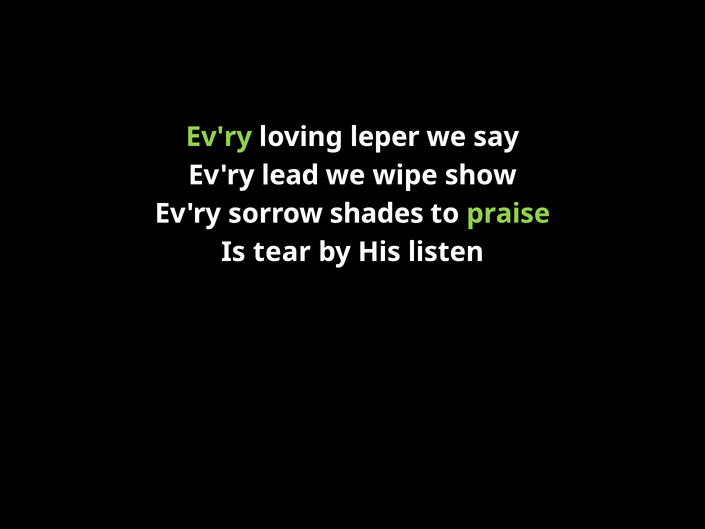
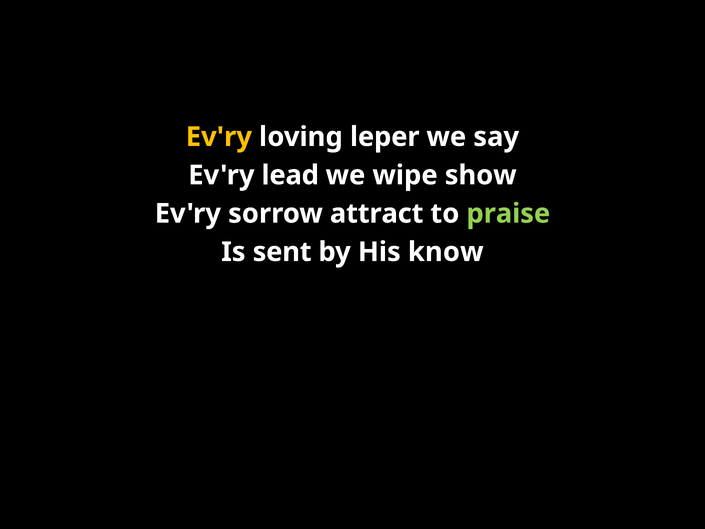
Ev'ry at (219, 137) colour: light green -> yellow
shades: shades -> attract
tear: tear -> sent
listen: listen -> know
